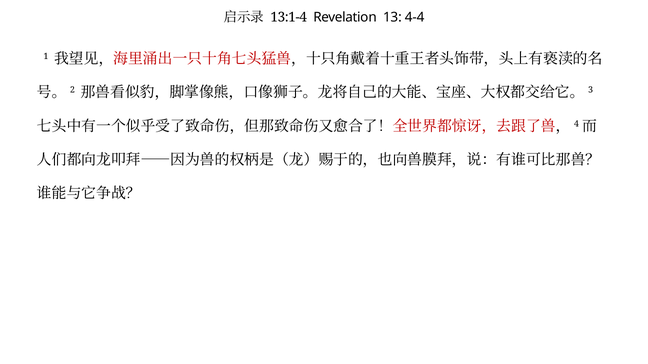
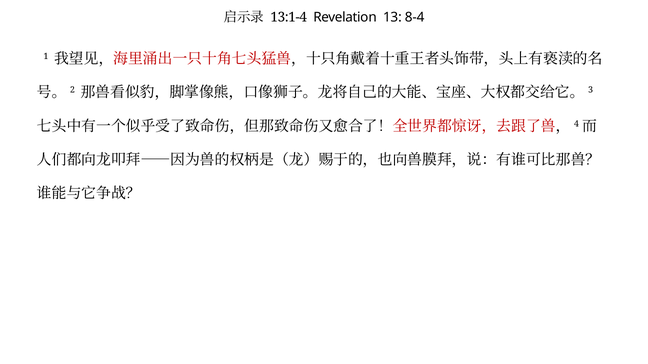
4-4: 4-4 -> 8-4
